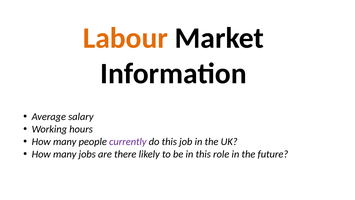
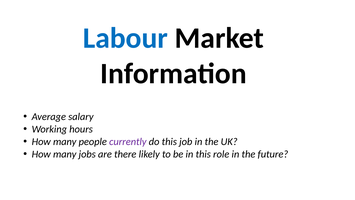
Labour colour: orange -> blue
